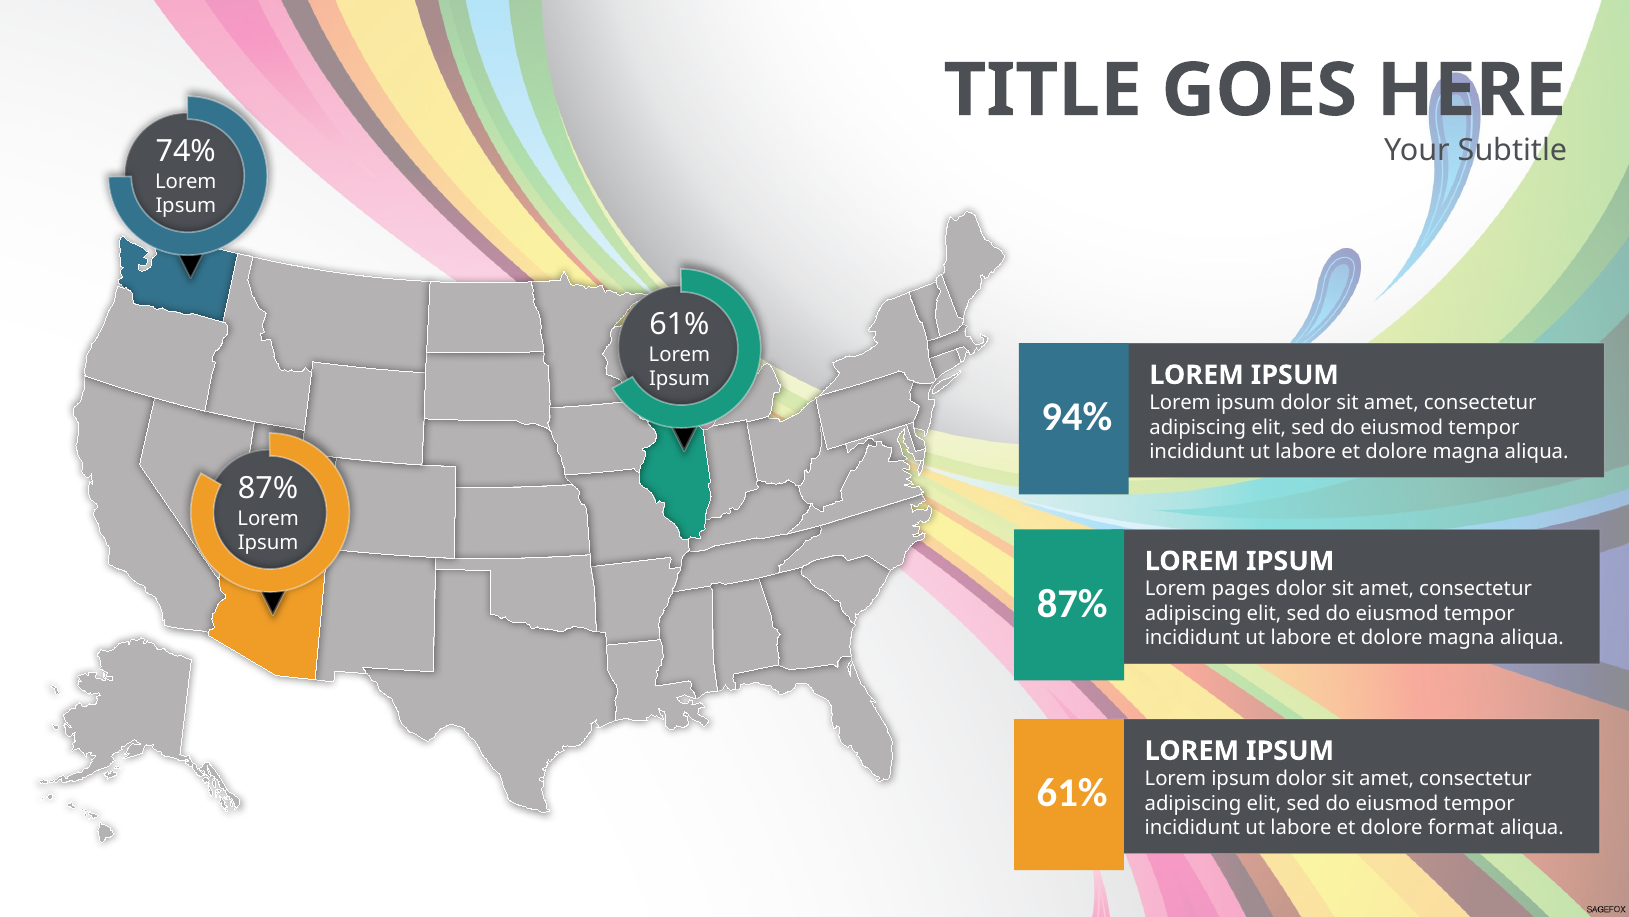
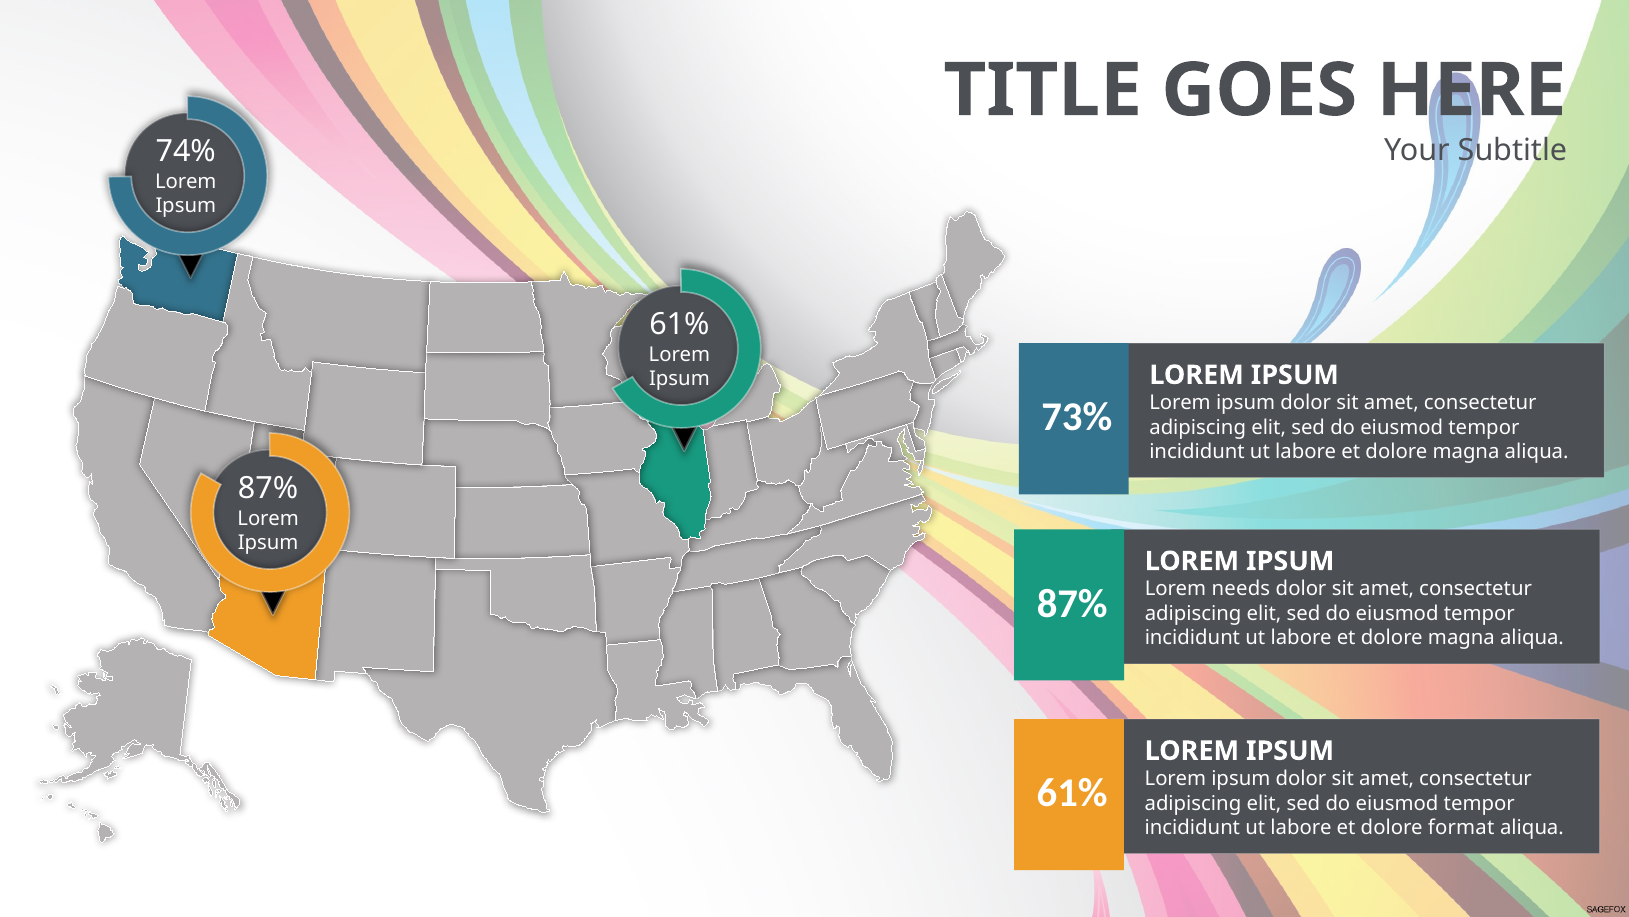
94%: 94% -> 73%
pages: pages -> needs
